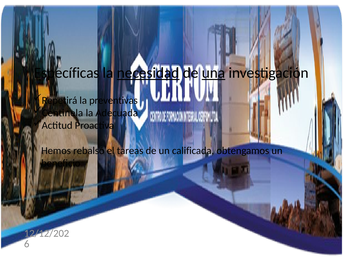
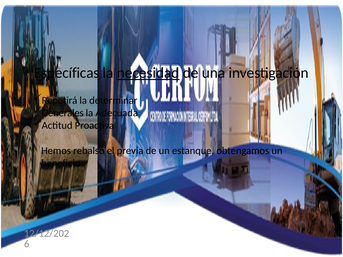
una underline: present -> none
preventivas: preventivas -> determinar
Centinela: Centinela -> Generales
tareas: tareas -> previa
calificada: calificada -> estanque
